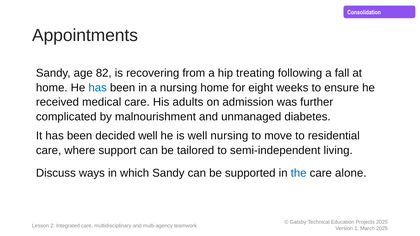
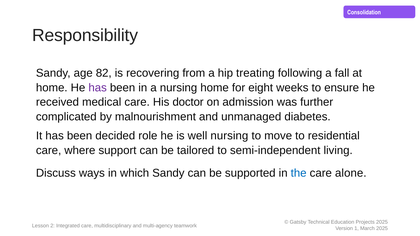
Appointments: Appointments -> Responsibility
has at (98, 88) colour: blue -> purple
adults: adults -> doctor
decided well: well -> role
